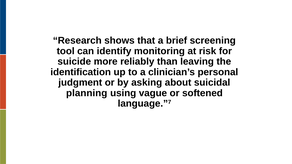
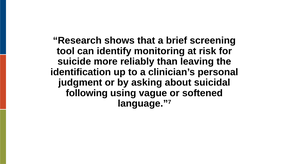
planning: planning -> following
